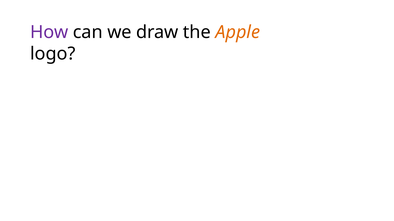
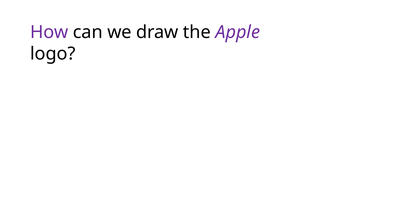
Apple colour: orange -> purple
